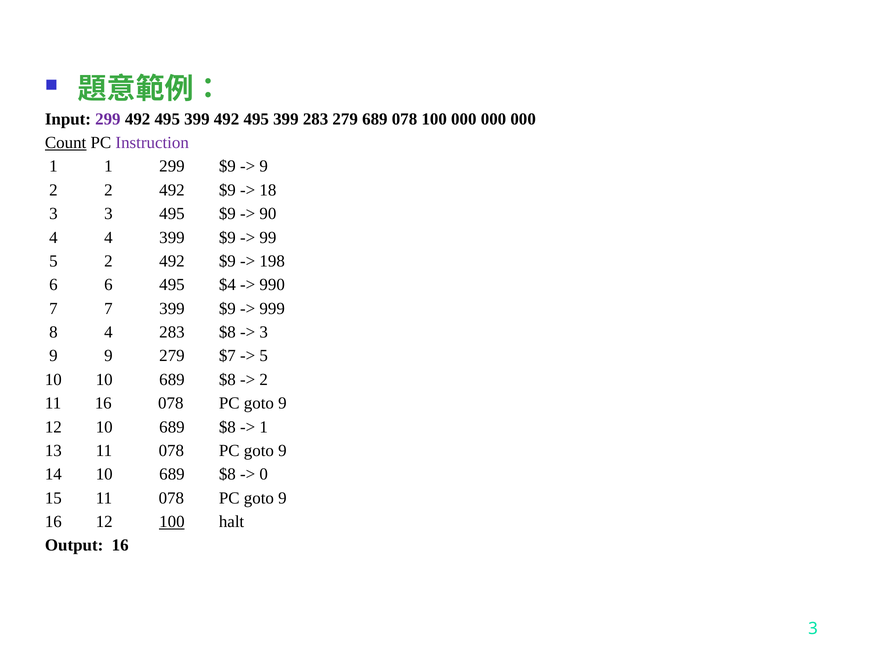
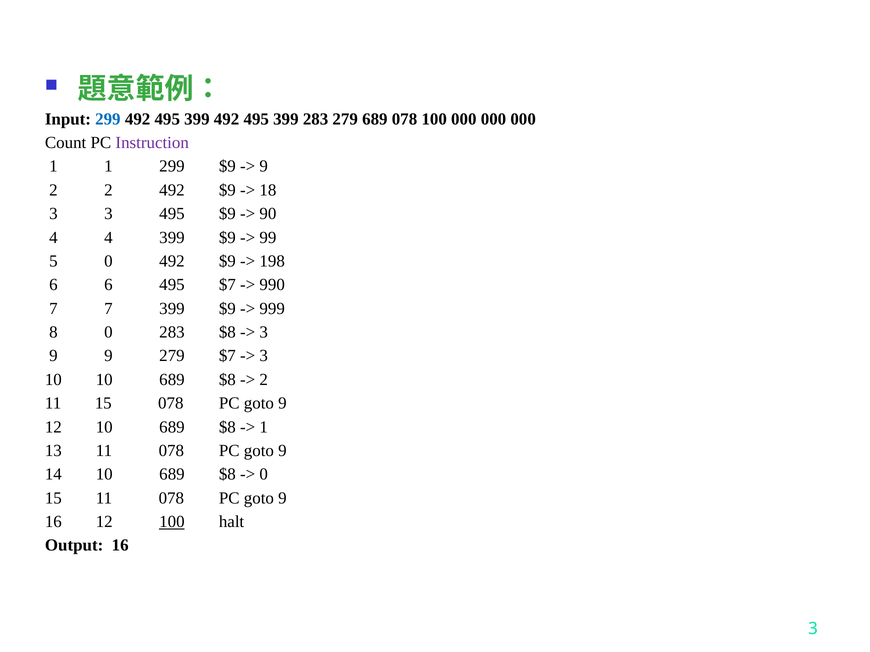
299 at (108, 119) colour: purple -> blue
Count underline: present -> none
5 2: 2 -> 0
495 $4: $4 -> $7
8 4: 4 -> 0
5 at (264, 356): 5 -> 3
11 16: 16 -> 15
